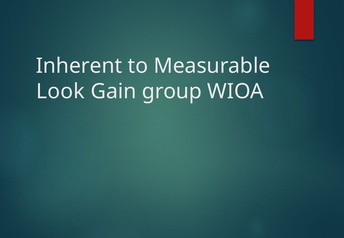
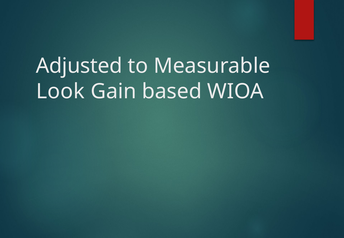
Inherent: Inherent -> Adjusted
group: group -> based
